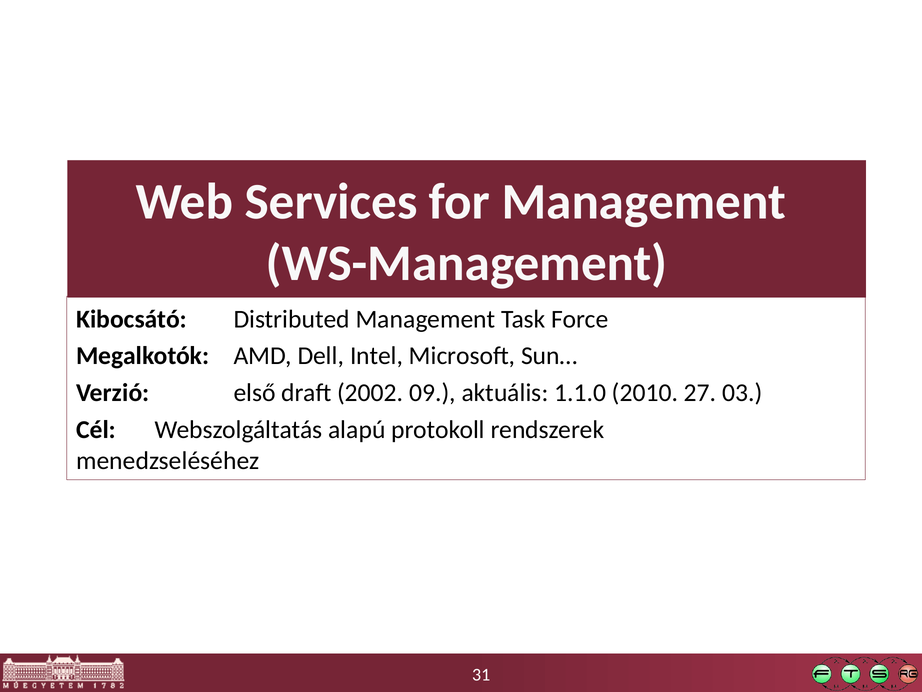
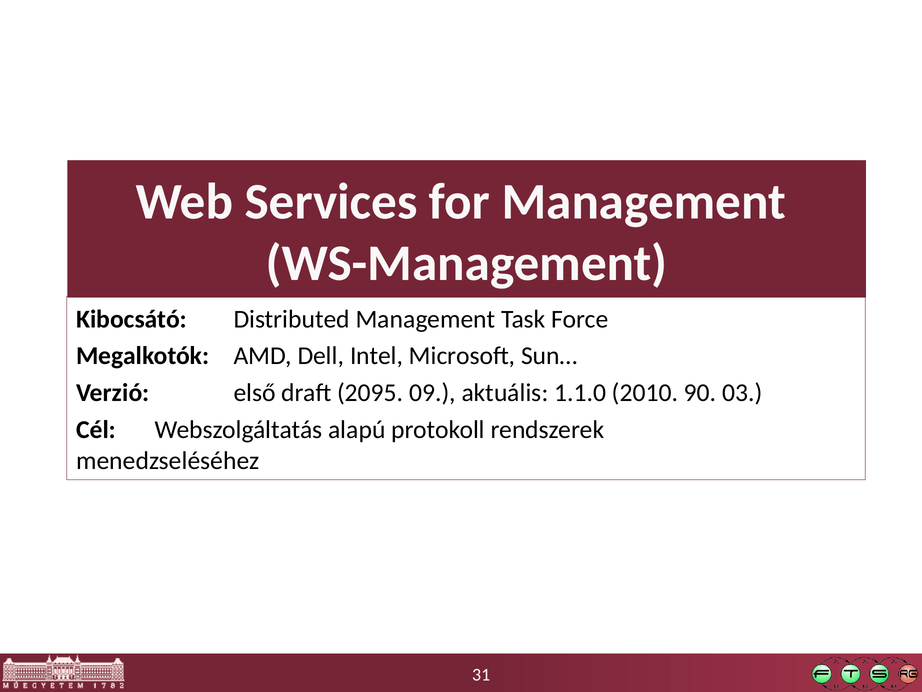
2002: 2002 -> 2095
27: 27 -> 90
